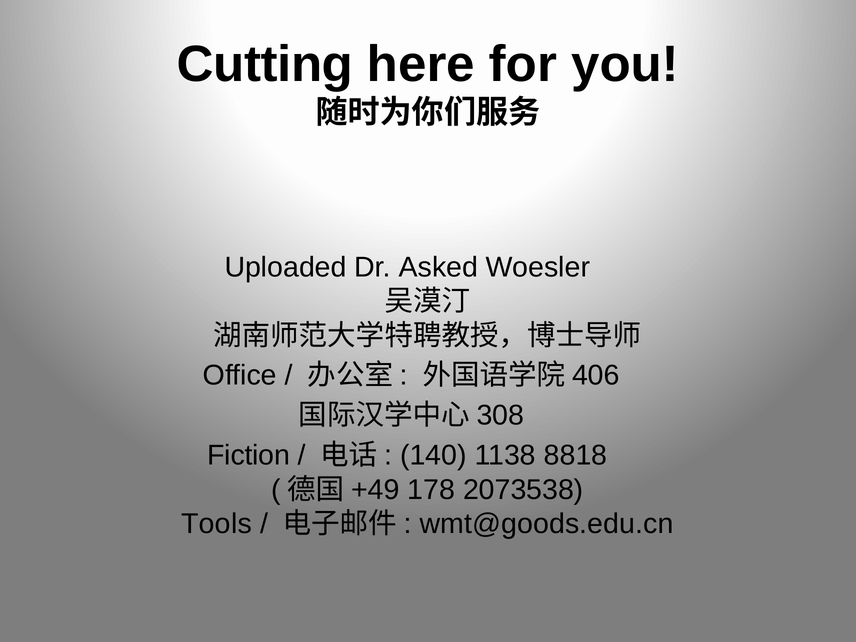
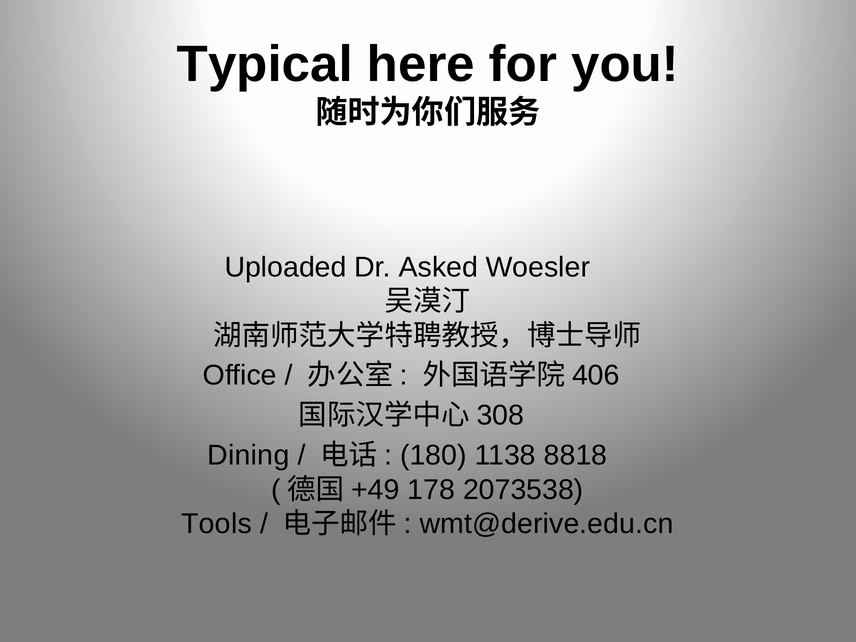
Cutting: Cutting -> Typical
Fiction: Fiction -> Dining
140: 140 -> 180
wmt@goods.edu.cn: wmt@goods.edu.cn -> wmt@derive.edu.cn
